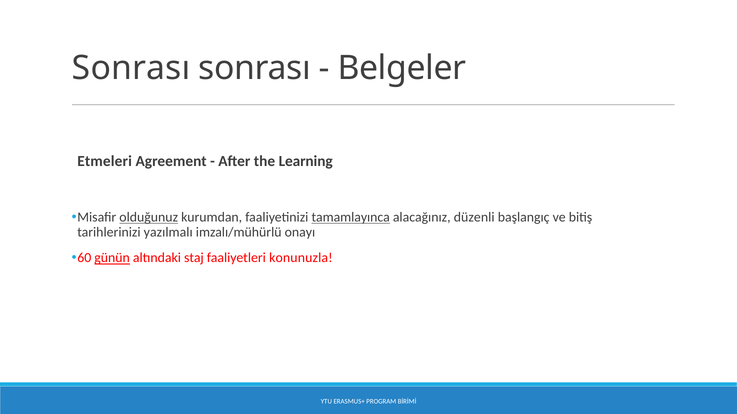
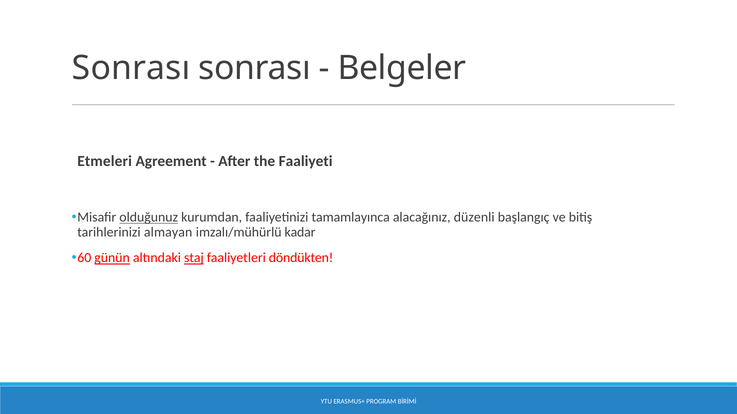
Learning: Learning -> Faaliyeti
tamamlayınca underline: present -> none
yazılmalı: yazılmalı -> almayan
onayı: onayı -> kadar
staj underline: none -> present
konunuzla: konunuzla -> döndükten
